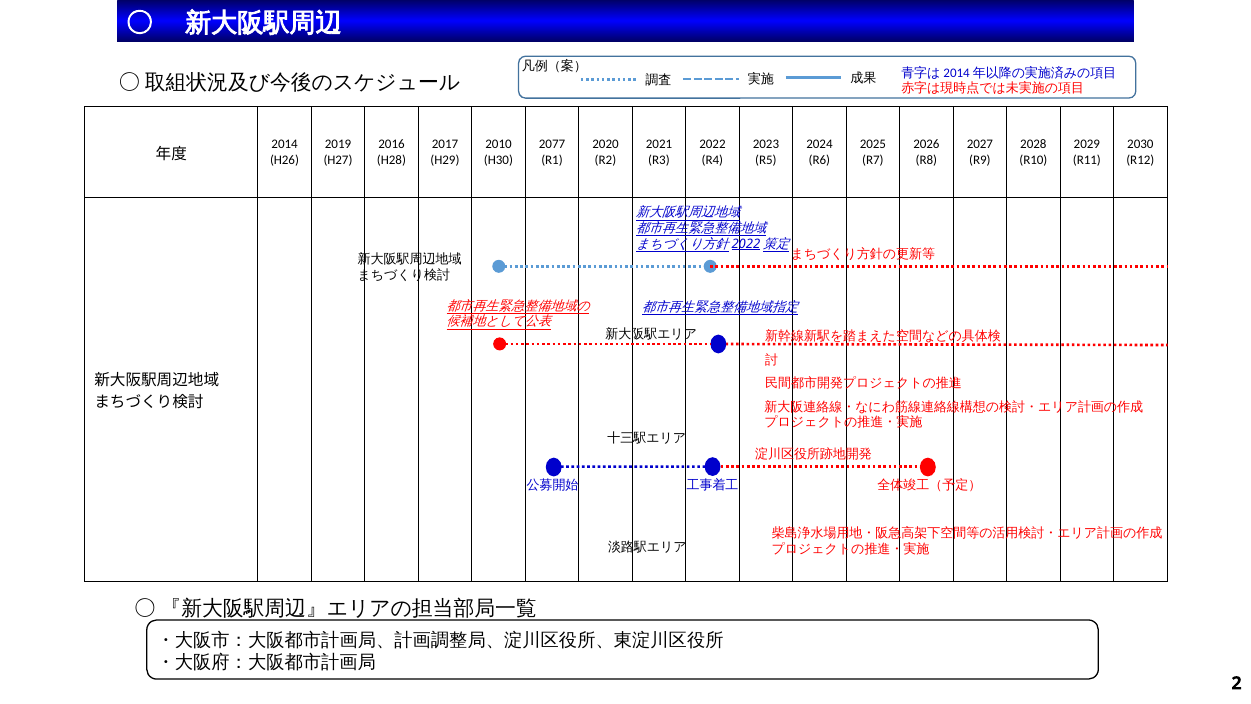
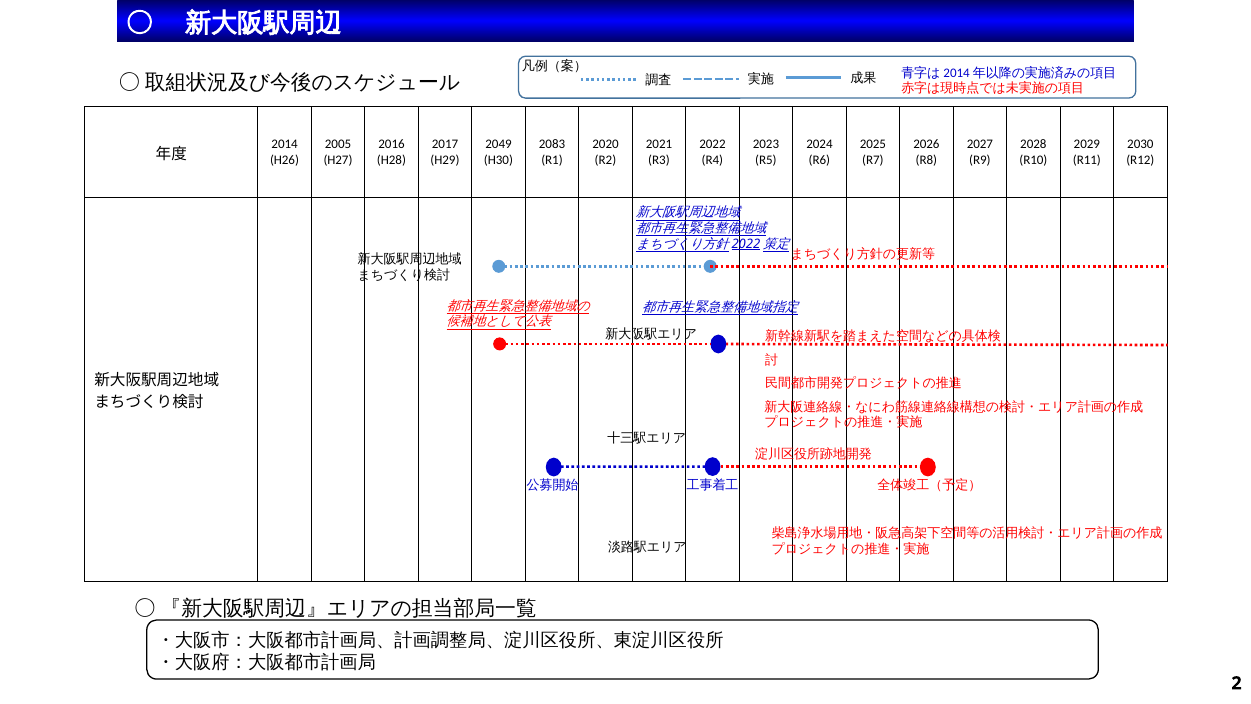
2019: 2019 -> 2005
2010: 2010 -> 2049
2077: 2077 -> 2083
